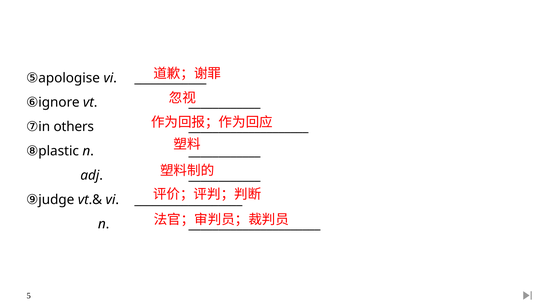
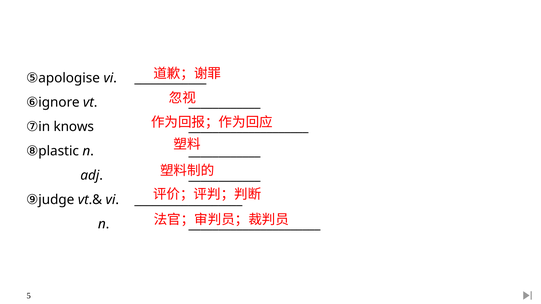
others: others -> knows
